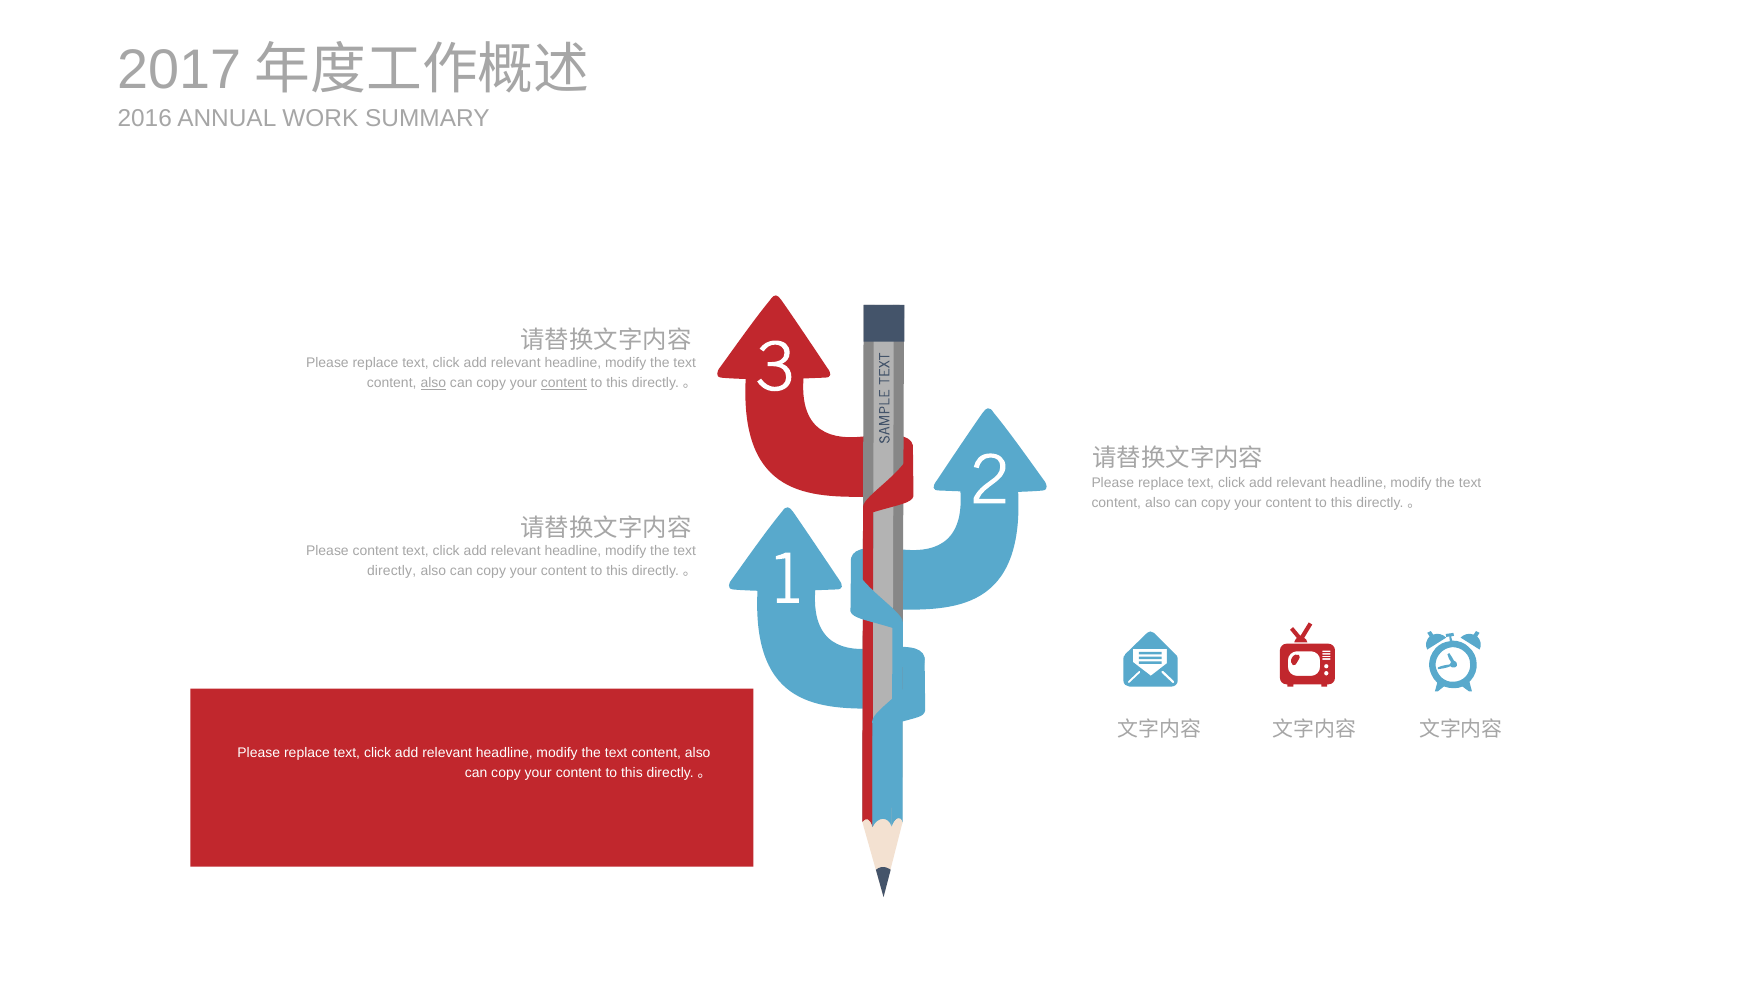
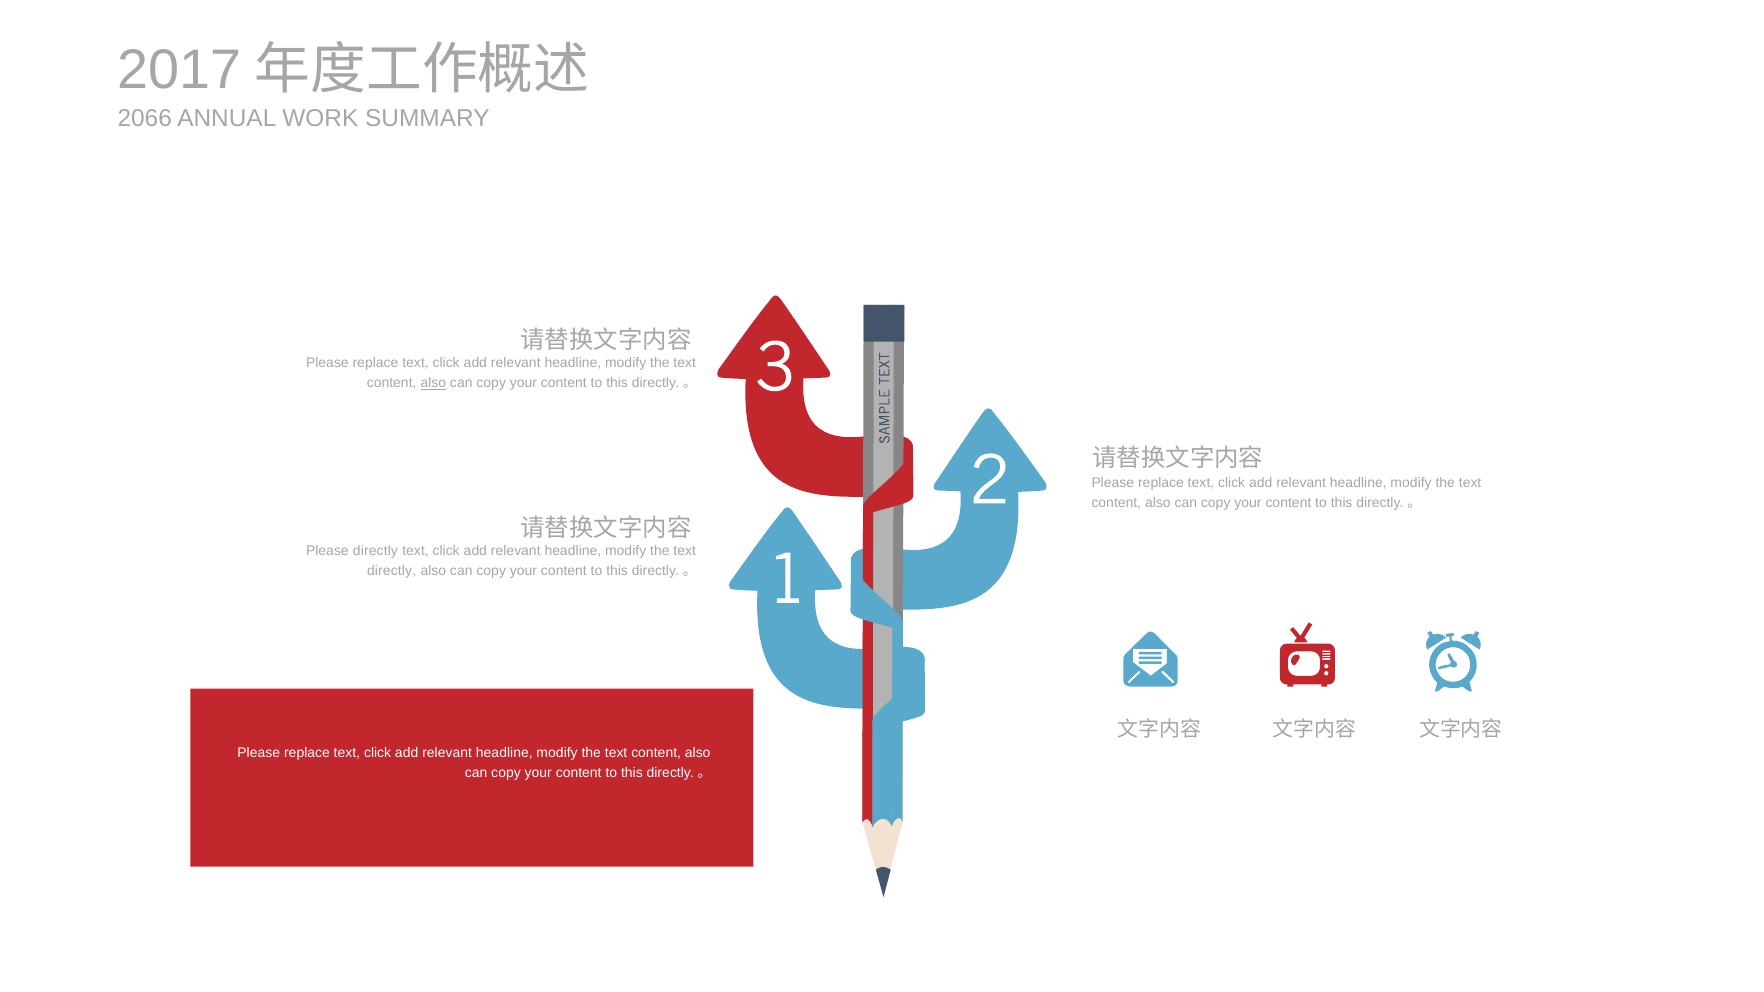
2016: 2016 -> 2066
content at (564, 383) underline: present -> none
Please content: content -> directly
